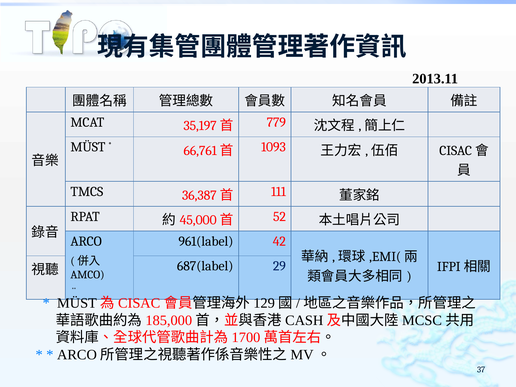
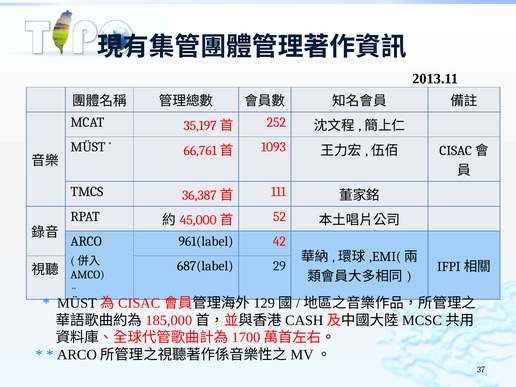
779: 779 -> 252
